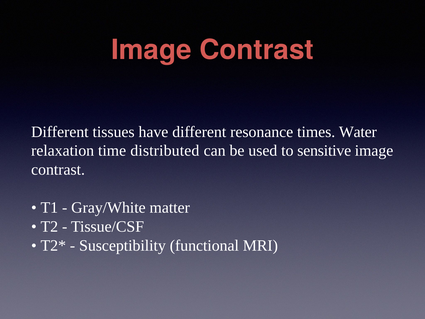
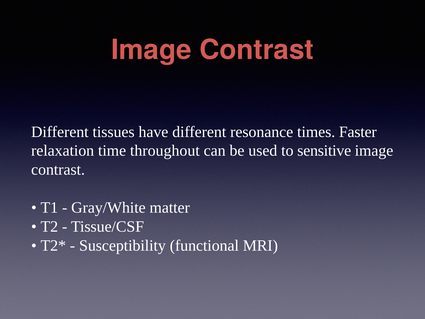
Water: Water -> Faster
distributed: distributed -> throughout
